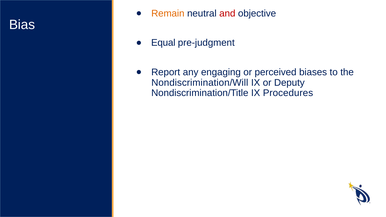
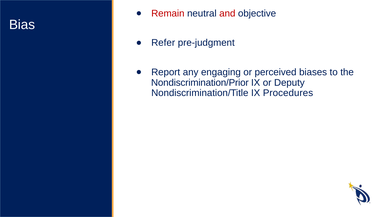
Remain colour: orange -> red
Equal: Equal -> Refer
Nondiscrimination/Will: Nondiscrimination/Will -> Nondiscrimination/Prior
